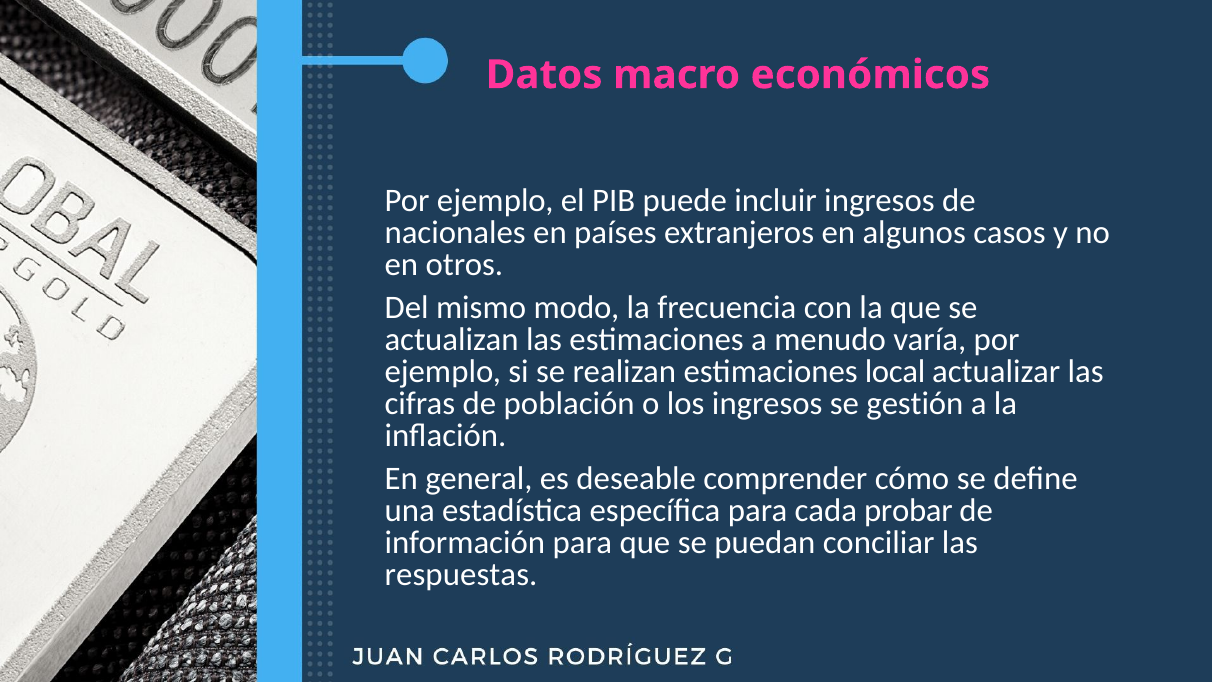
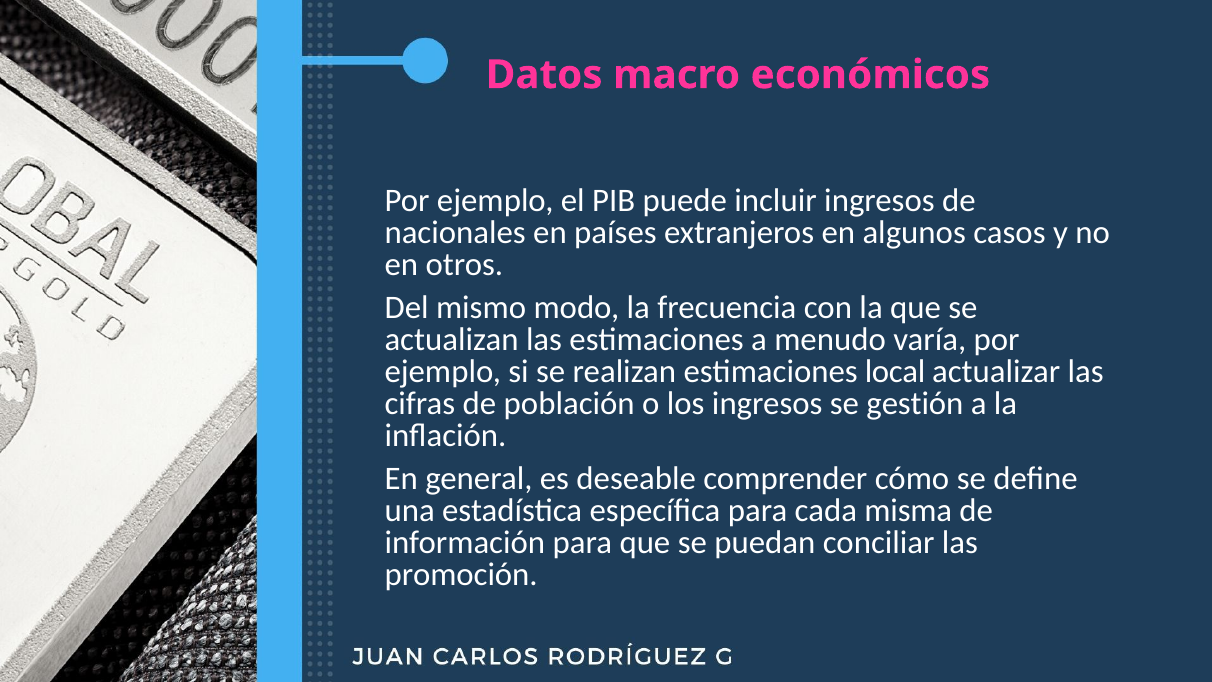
probar: probar -> misma
respuestas: respuestas -> promoción
